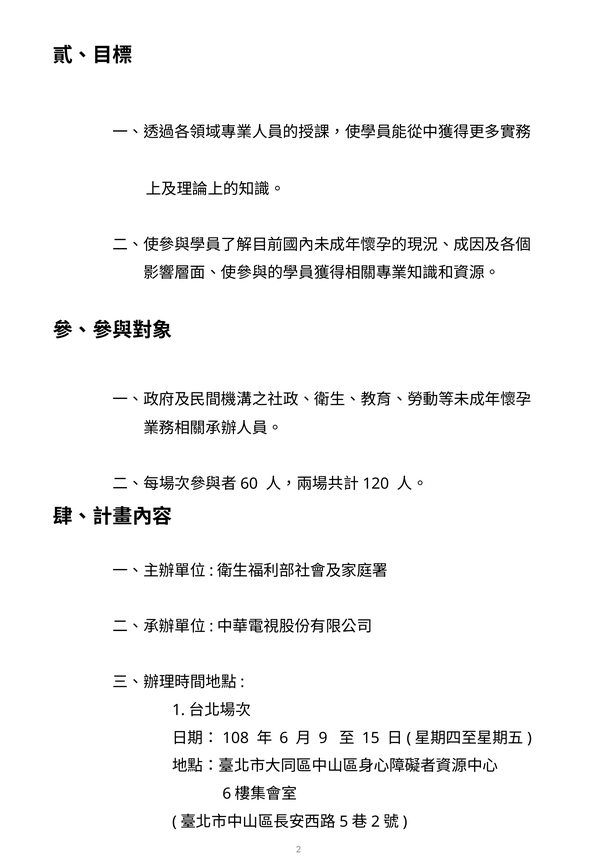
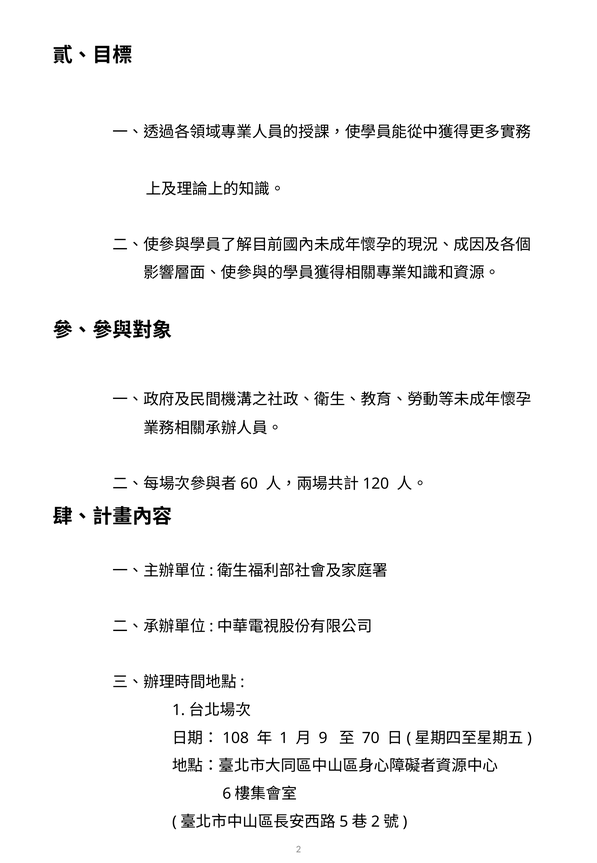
6: 6 -> 1
15: 15 -> 70
